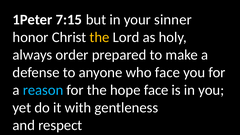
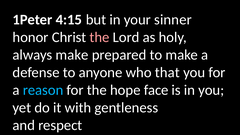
7:15: 7:15 -> 4:15
the at (100, 37) colour: yellow -> pink
always order: order -> make
who face: face -> that
